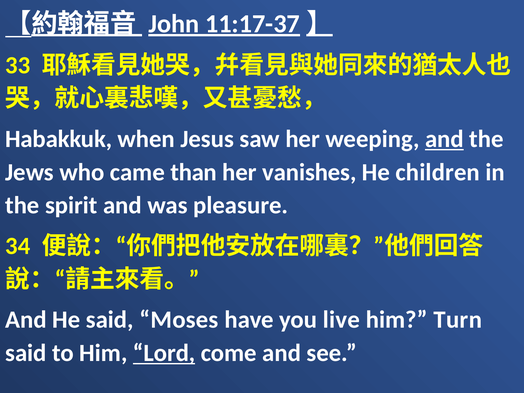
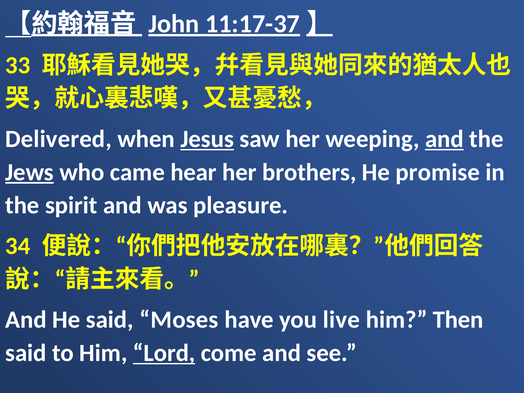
Habakkuk: Habakkuk -> Delivered
Jesus underline: none -> present
Jews underline: none -> present
than: than -> hear
vanishes: vanishes -> brothers
children: children -> promise
Turn: Turn -> Then
